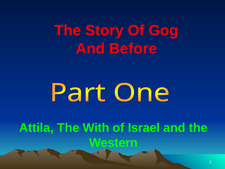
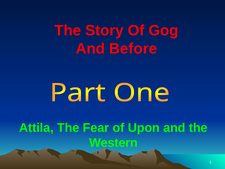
With: With -> Fear
Israel: Israel -> Upon
